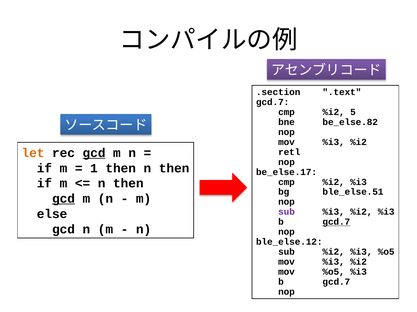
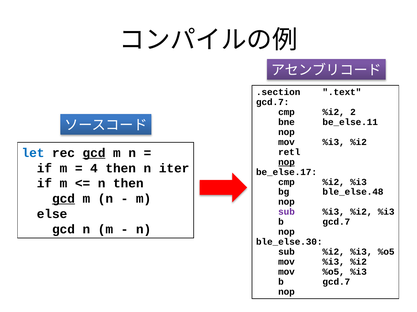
5: 5 -> 2
be_else.82: be_else.82 -> be_else.11
let colour: orange -> blue
nop at (287, 162) underline: none -> present
1: 1 -> 4
then n then: then -> iter
ble_else.51: ble_else.51 -> ble_else.48
gcd.7 at (336, 222) underline: present -> none
ble_else.12: ble_else.12 -> ble_else.30
